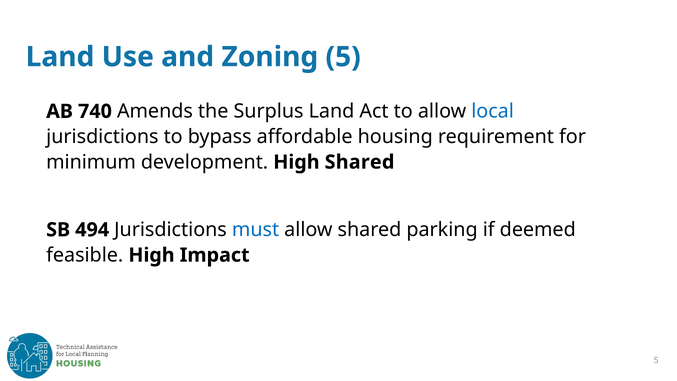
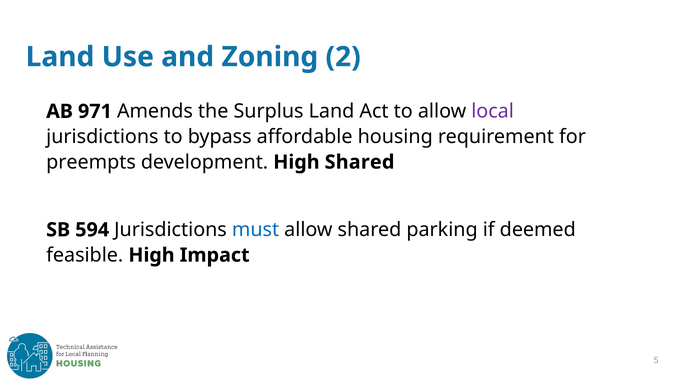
Zoning 5: 5 -> 2
740: 740 -> 971
local colour: blue -> purple
minimum: minimum -> preempts
494: 494 -> 594
